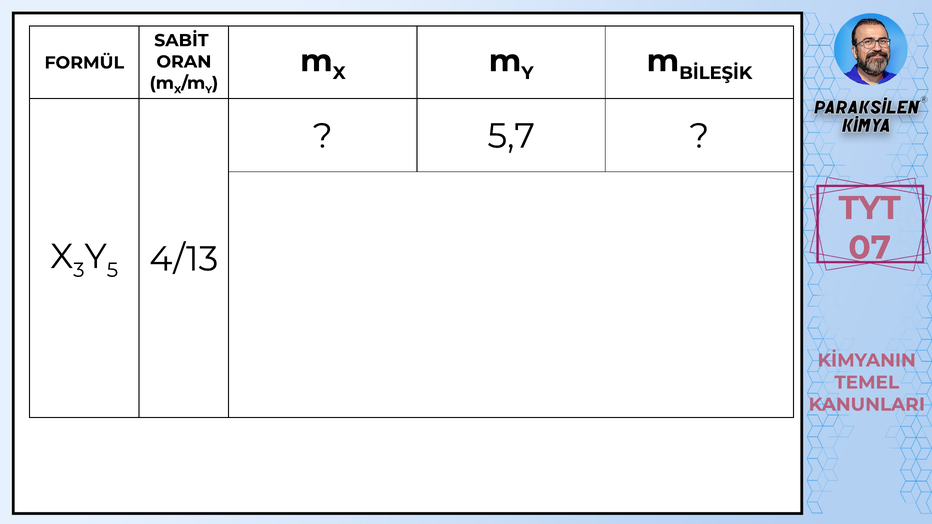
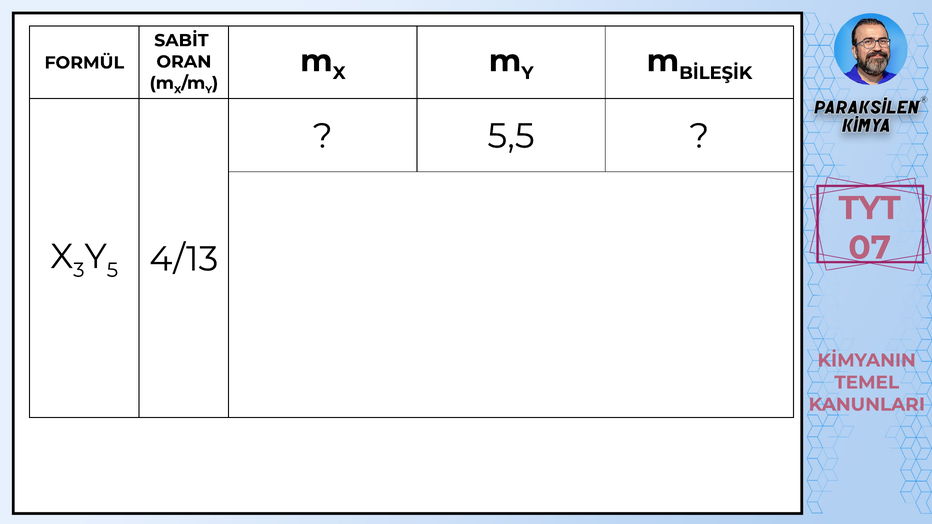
5,7: 5,7 -> 5,5
